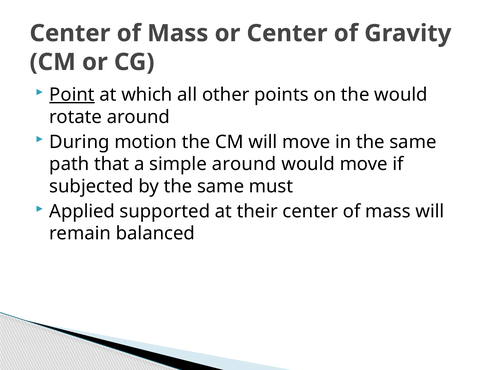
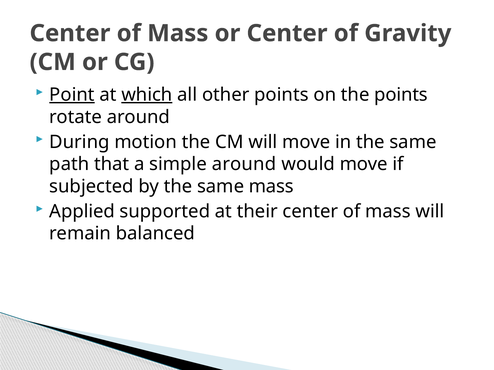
which underline: none -> present
the would: would -> points
same must: must -> mass
